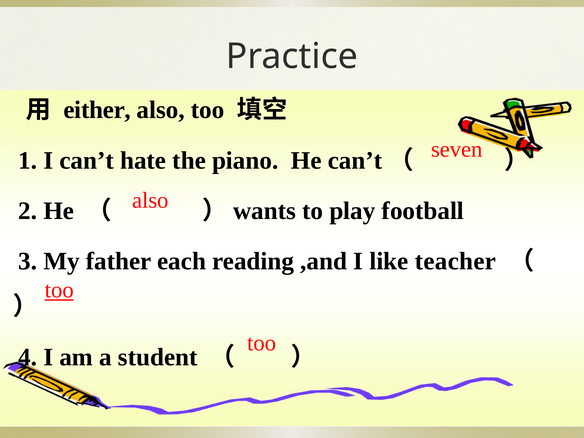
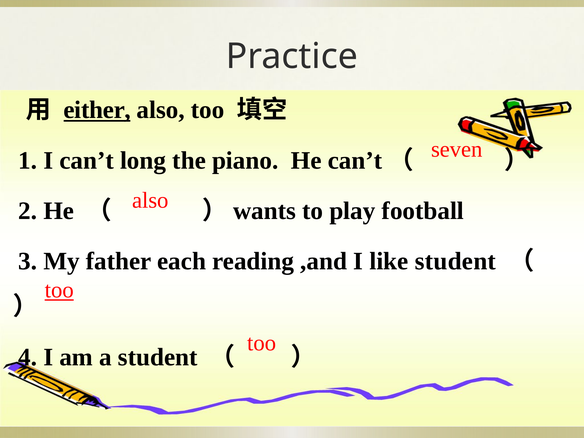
either underline: none -> present
hate: hate -> long
like teacher: teacher -> student
